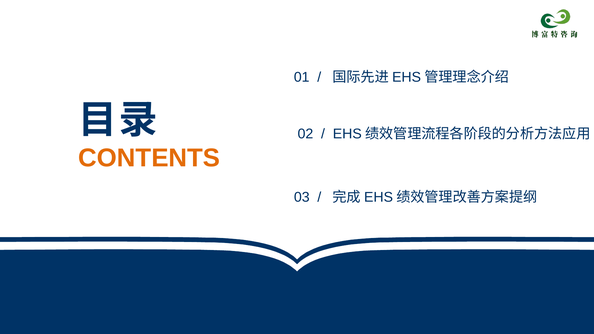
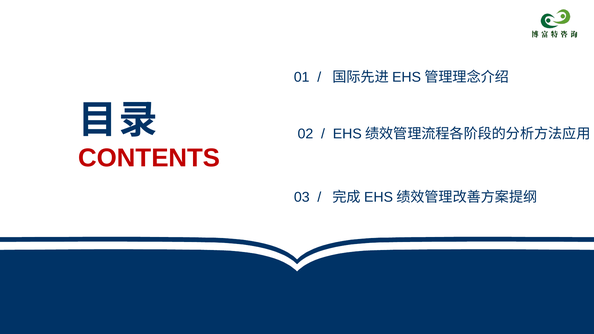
CONTENTS colour: orange -> red
